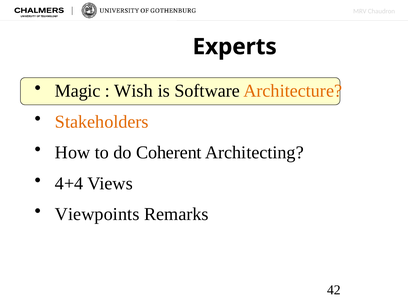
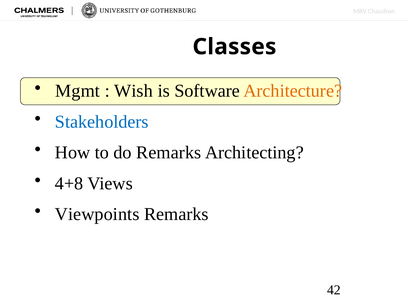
Experts: Experts -> Classes
Magic: Magic -> Mgmt
Stakeholders colour: orange -> blue
do Coherent: Coherent -> Remarks
4+4: 4+4 -> 4+8
